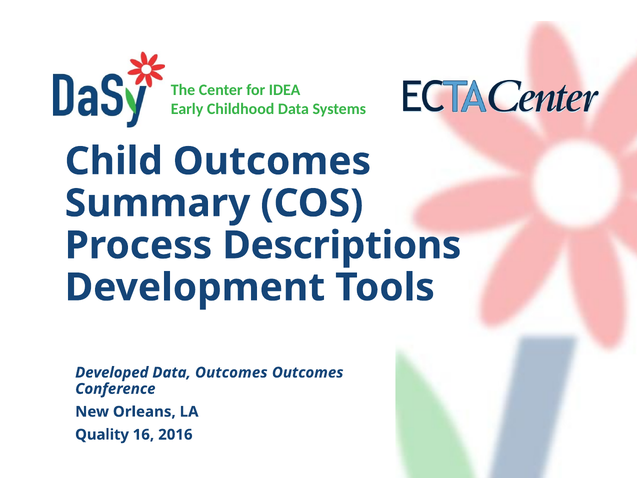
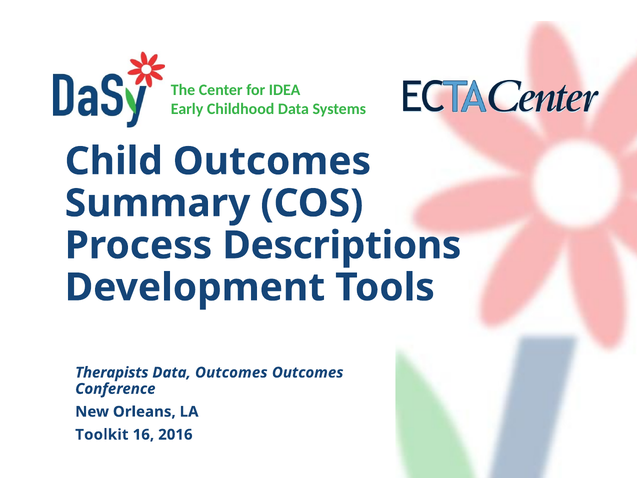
Developed: Developed -> Therapists
Quality: Quality -> Toolkit
